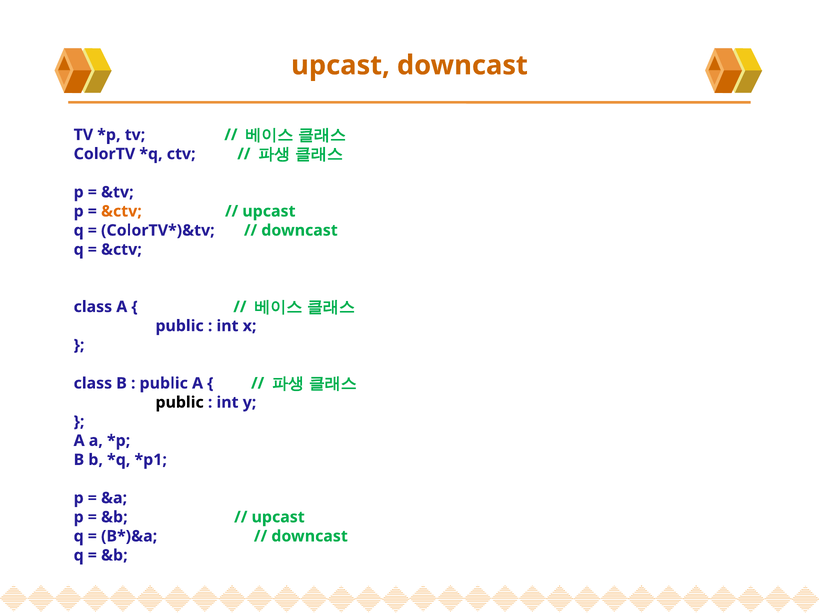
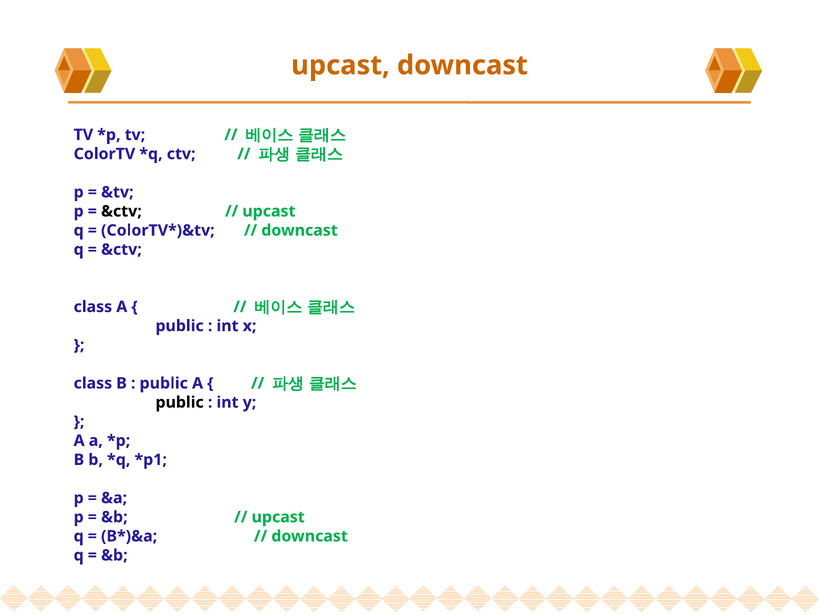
&ctv at (121, 211) colour: orange -> black
